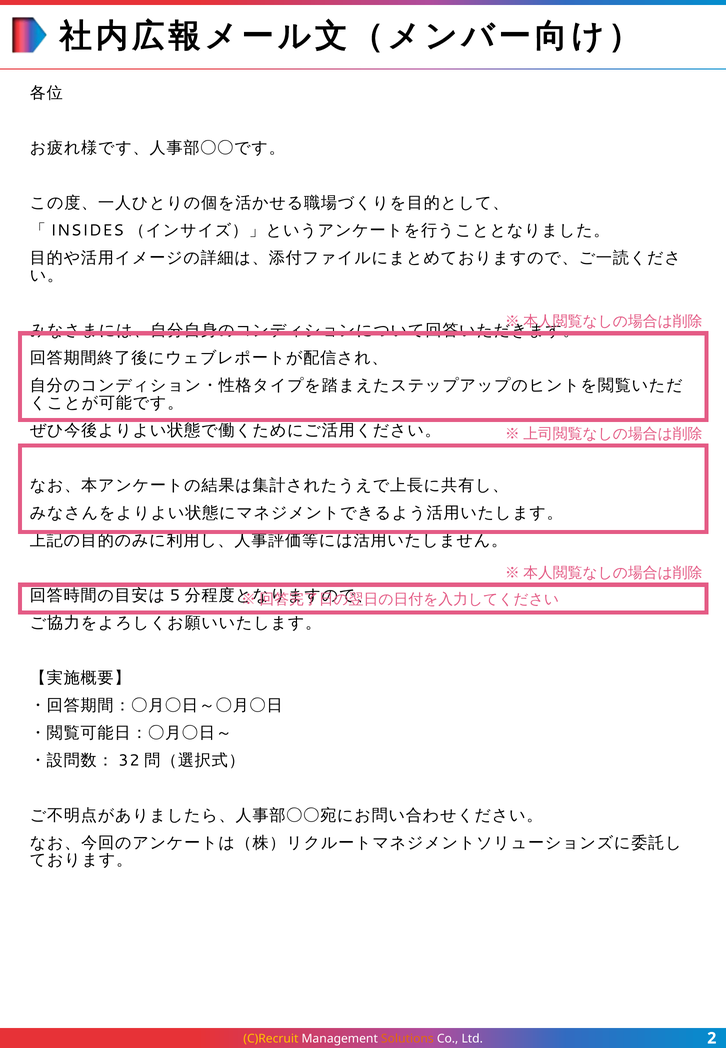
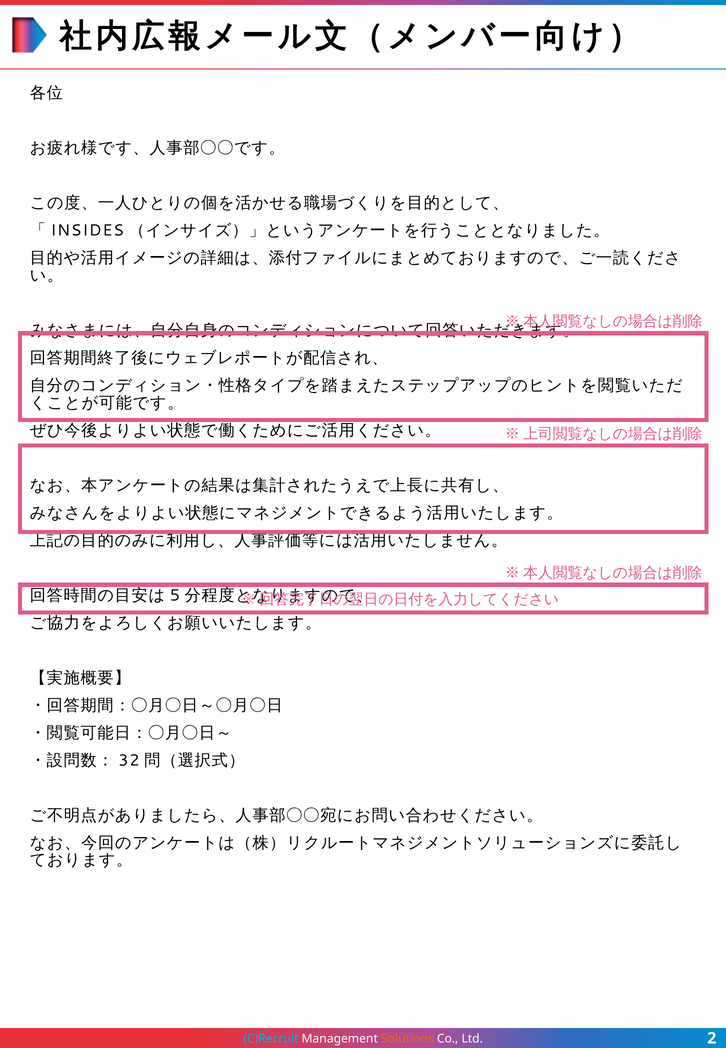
C)Recruit colour: yellow -> light blue
